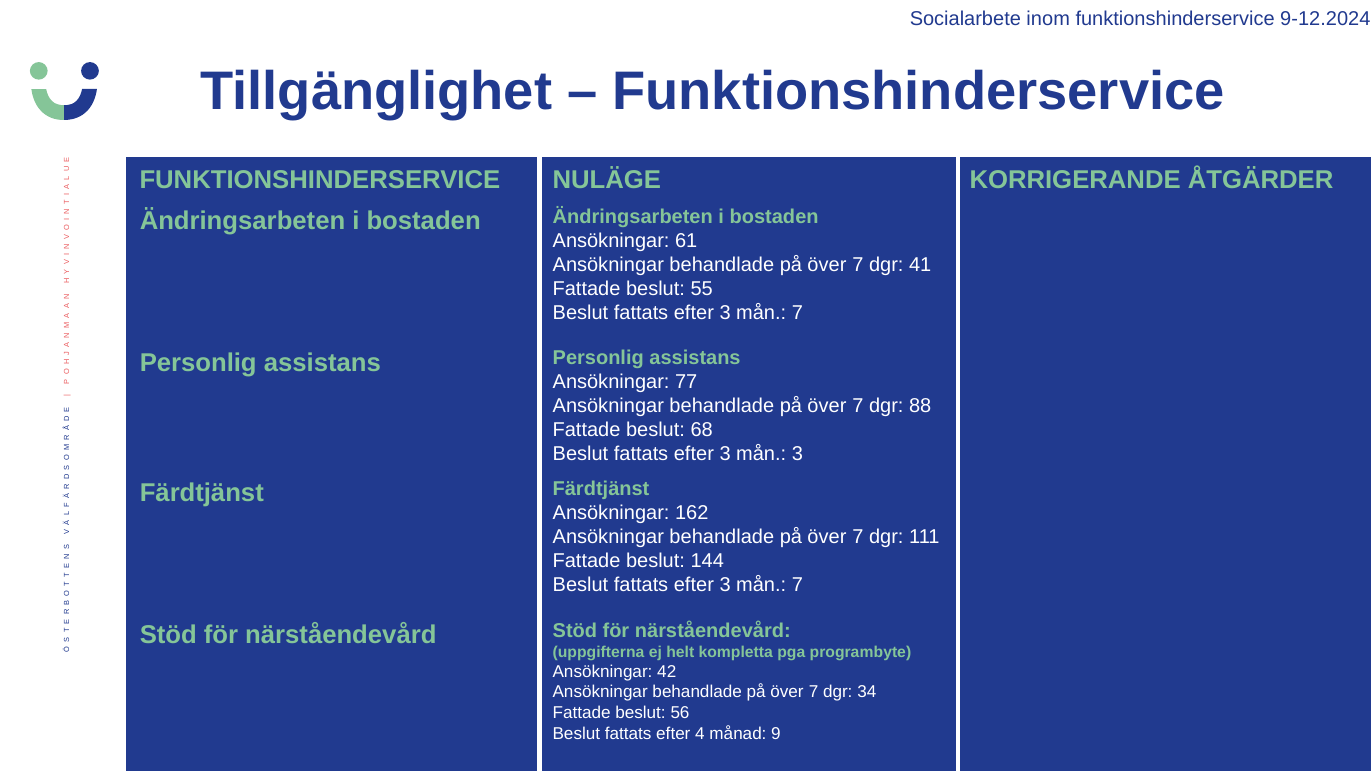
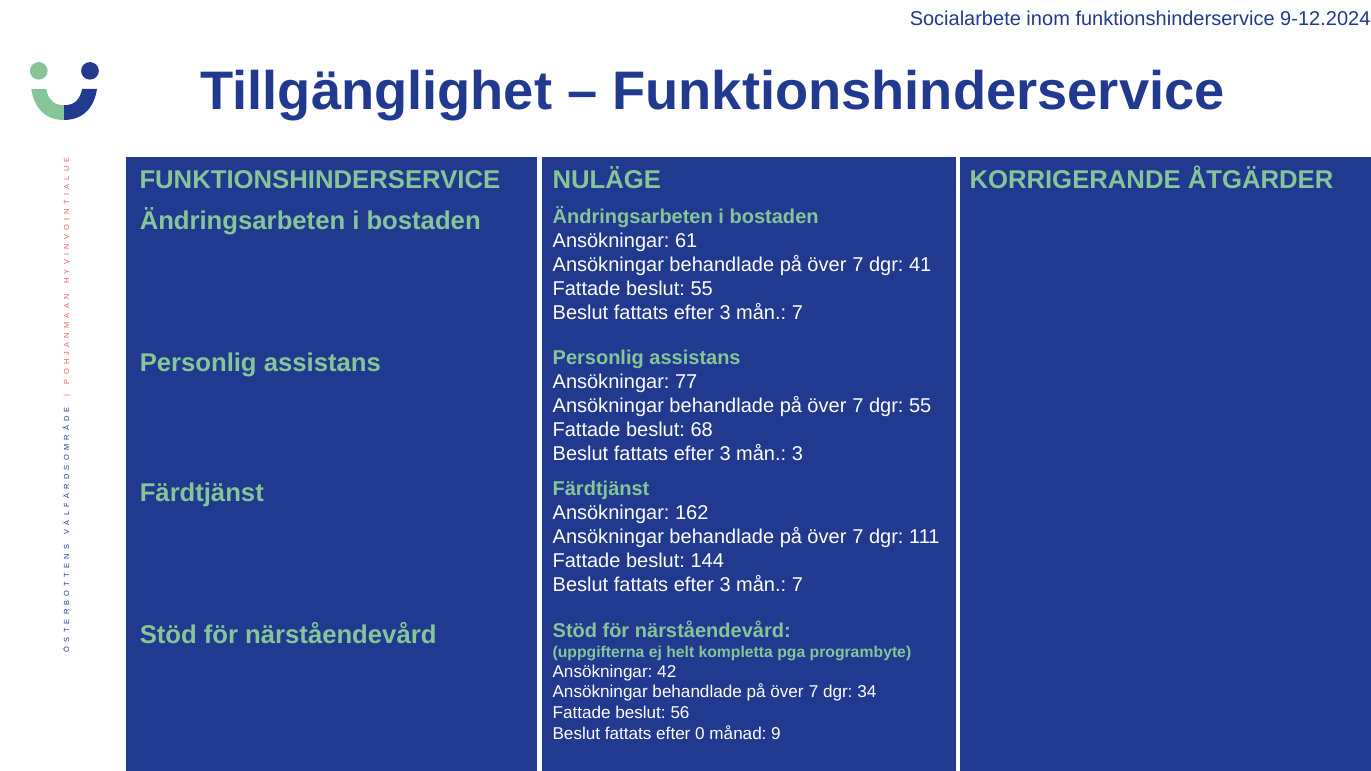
dgr 88: 88 -> 55
4: 4 -> 0
